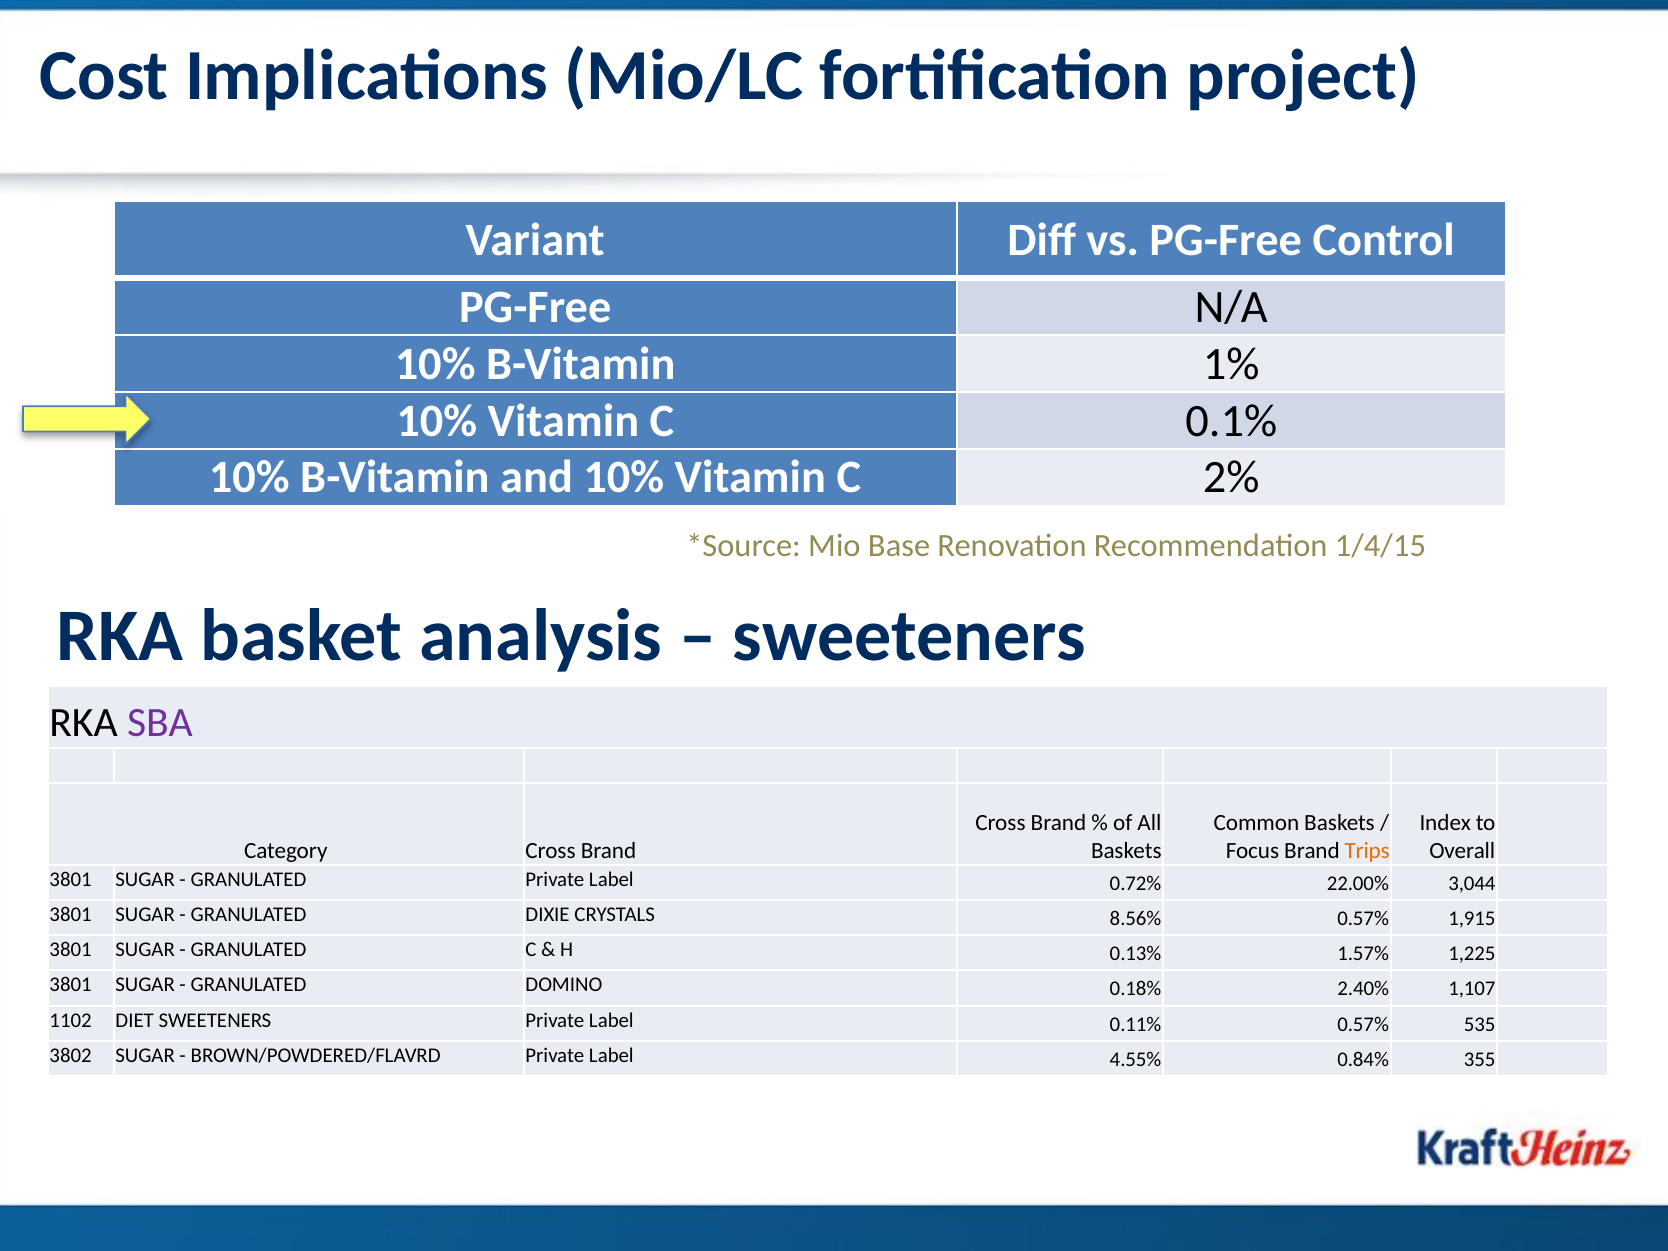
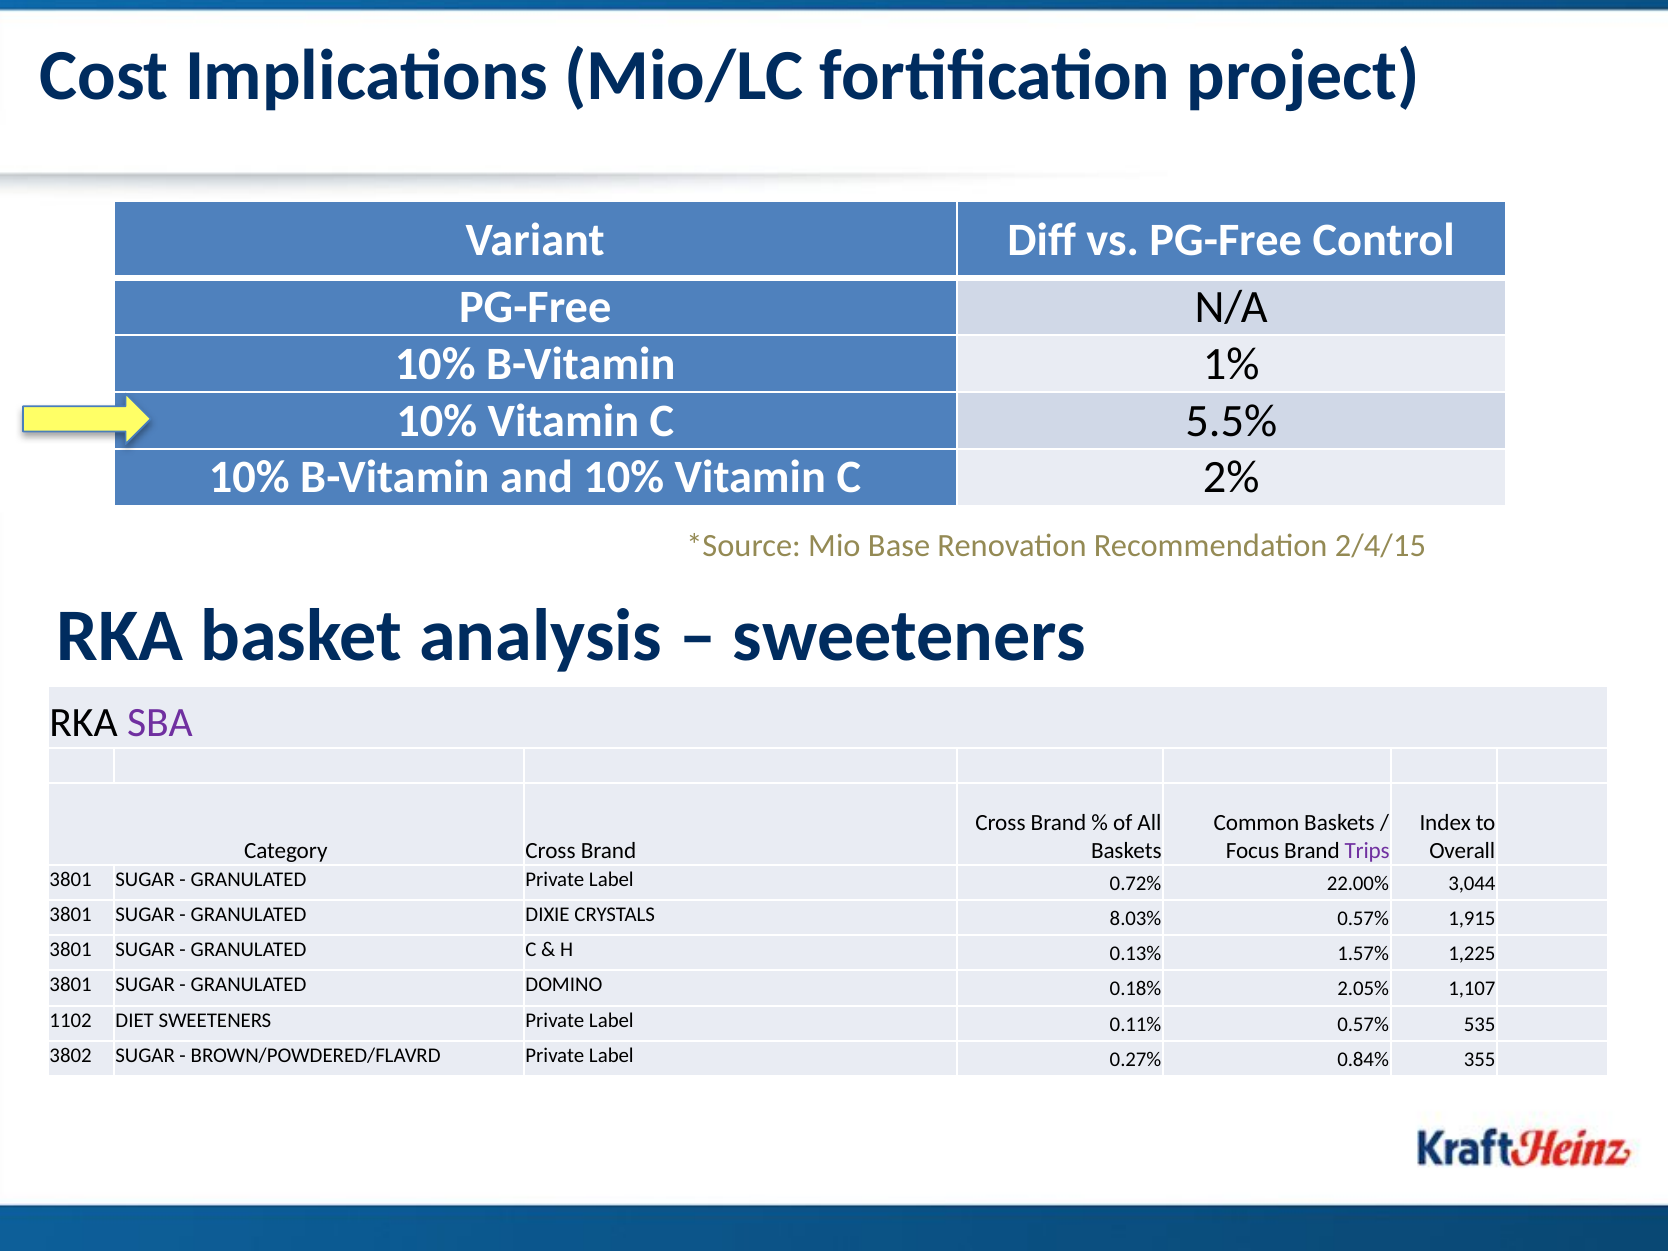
0.1%: 0.1% -> 5.5%
1/4/15: 1/4/15 -> 2/4/15
Trips colour: orange -> purple
8.56%: 8.56% -> 8.03%
2.40%: 2.40% -> 2.05%
4.55%: 4.55% -> 0.27%
